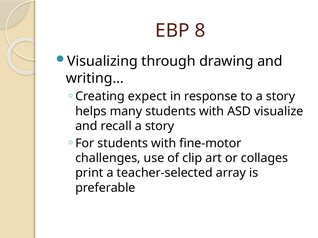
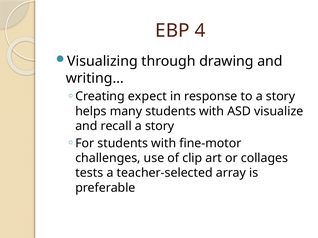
8: 8 -> 4
print: print -> tests
